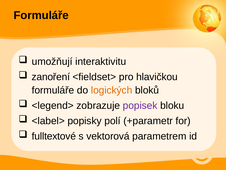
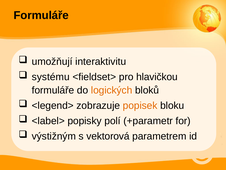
zanoření: zanoření -> systému
popisek colour: purple -> orange
fulltextové: fulltextové -> výstižným
